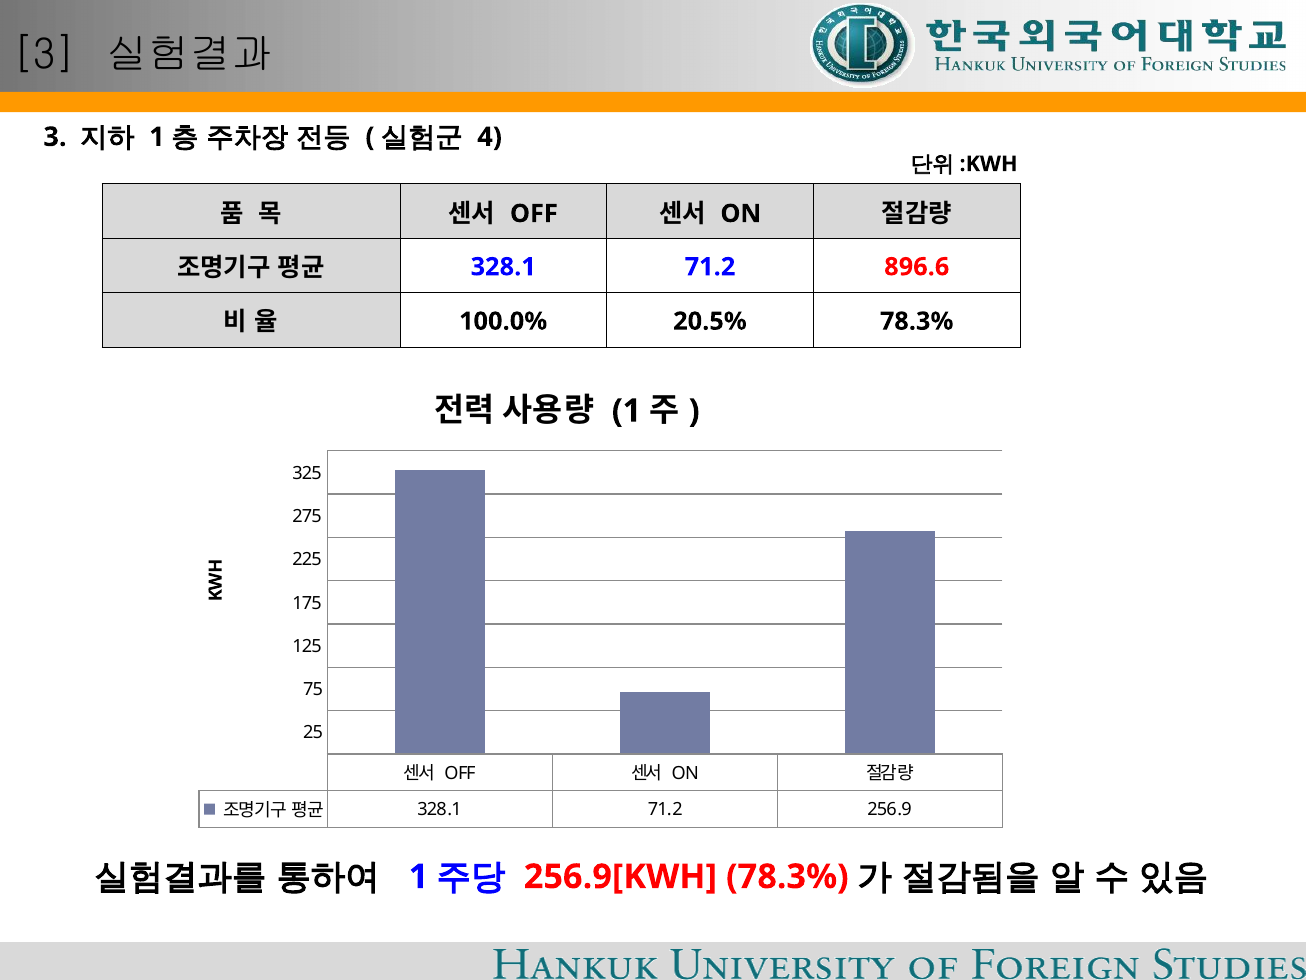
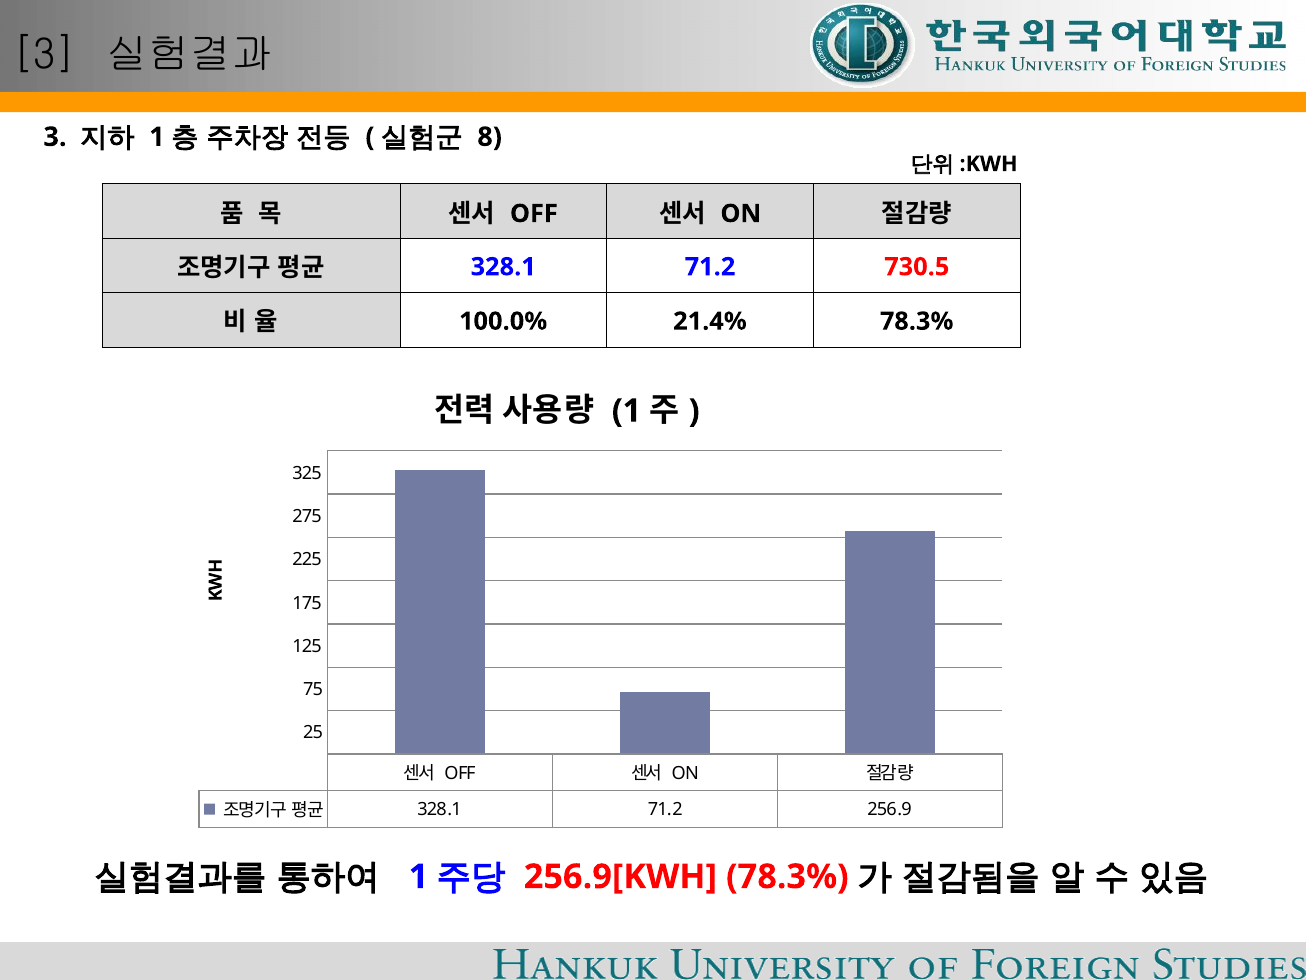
4: 4 -> 8
896.6: 896.6 -> 730.5
20.5%: 20.5% -> 21.4%
